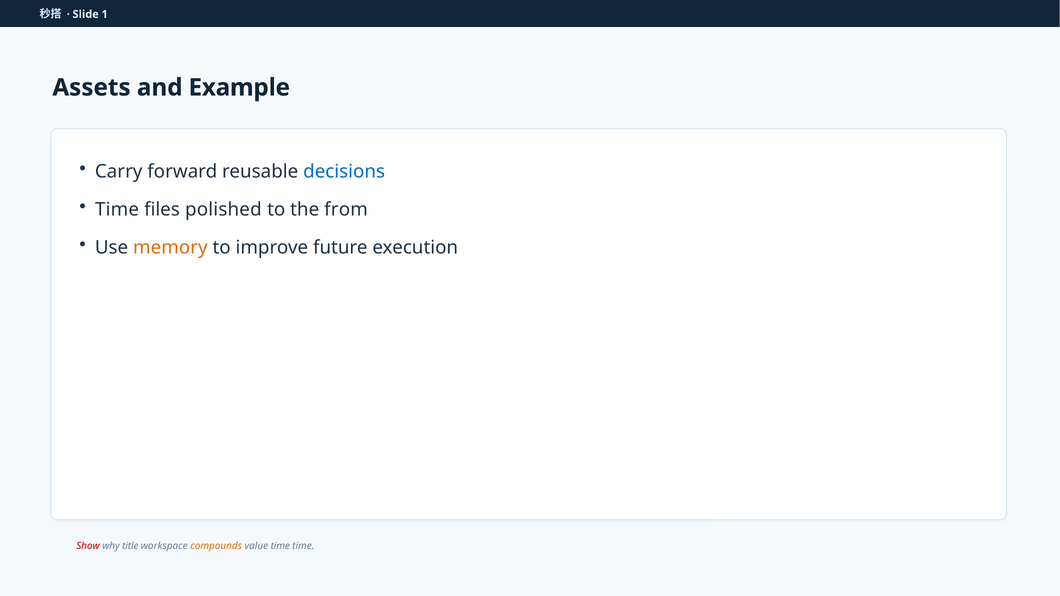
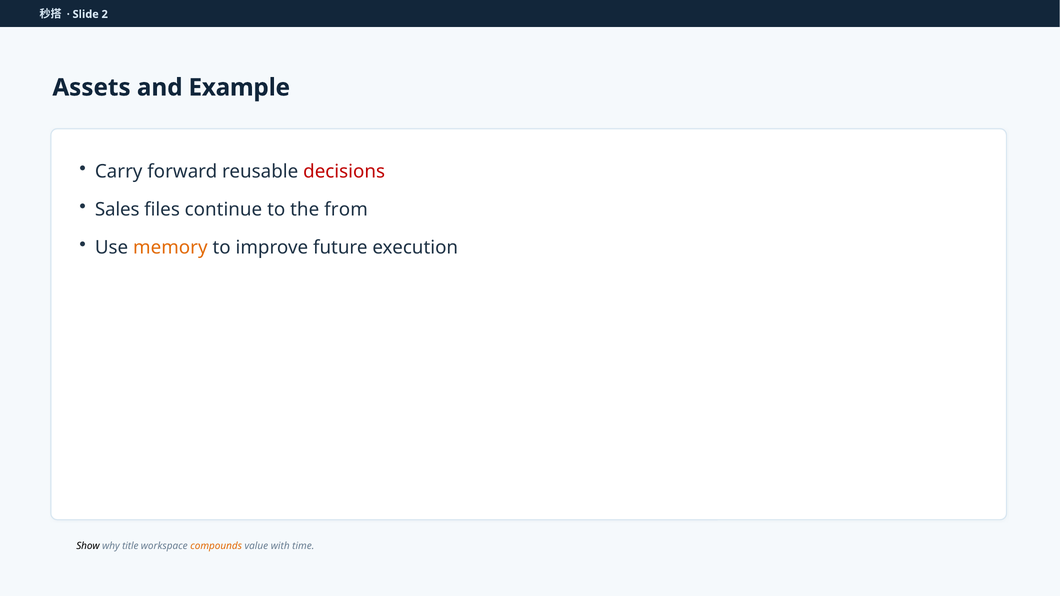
1: 1 -> 2
decisions colour: blue -> red
Time at (117, 210): Time -> Sales
polished: polished -> continue
Show colour: red -> black
value time: time -> with
